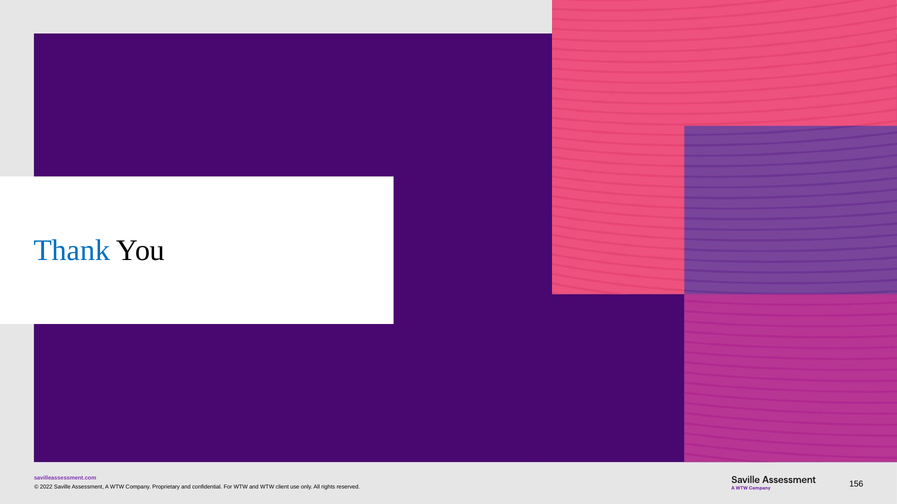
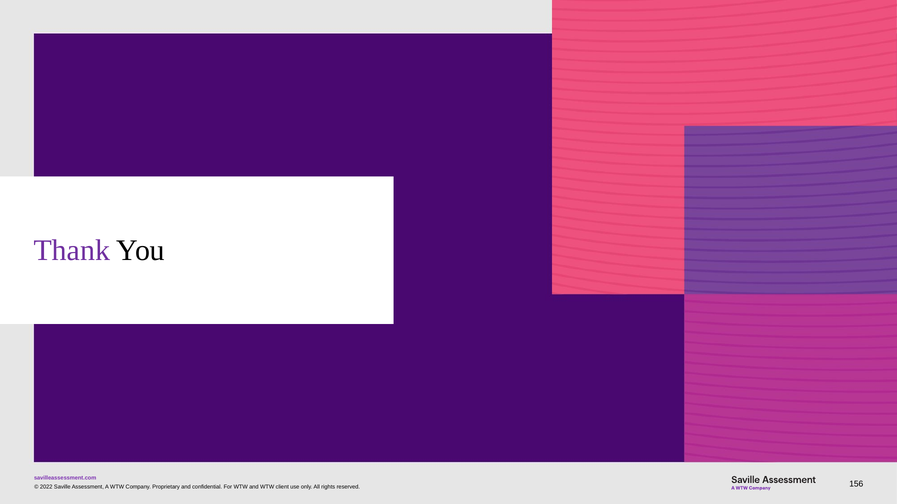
Thank colour: blue -> purple
